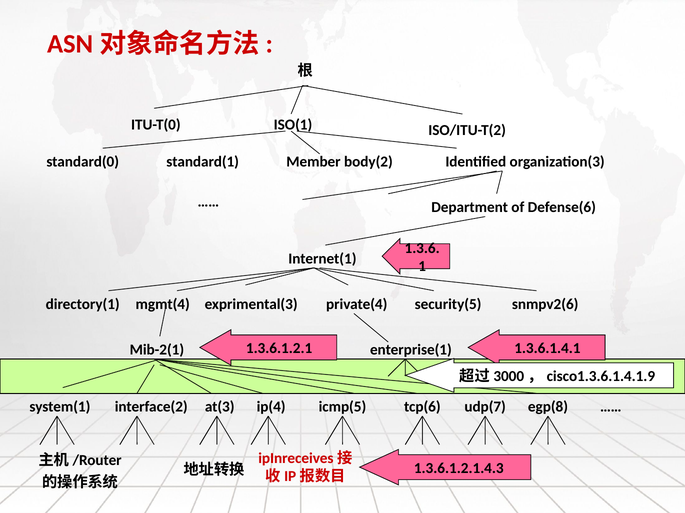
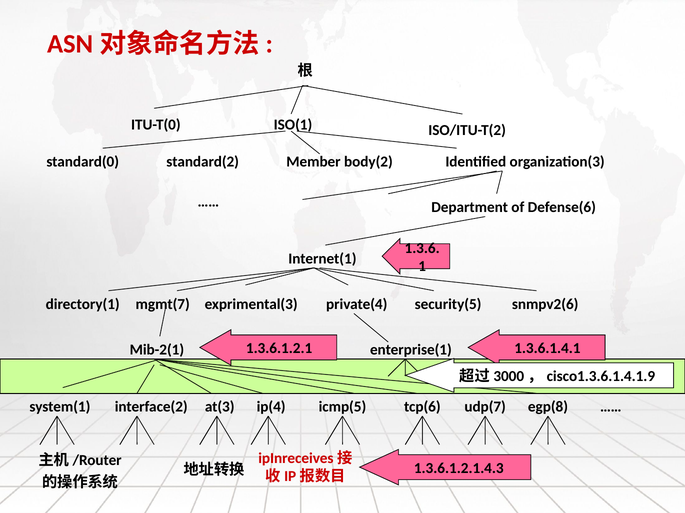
standard(1: standard(1 -> standard(2
mgmt(4: mgmt(4 -> mgmt(7
